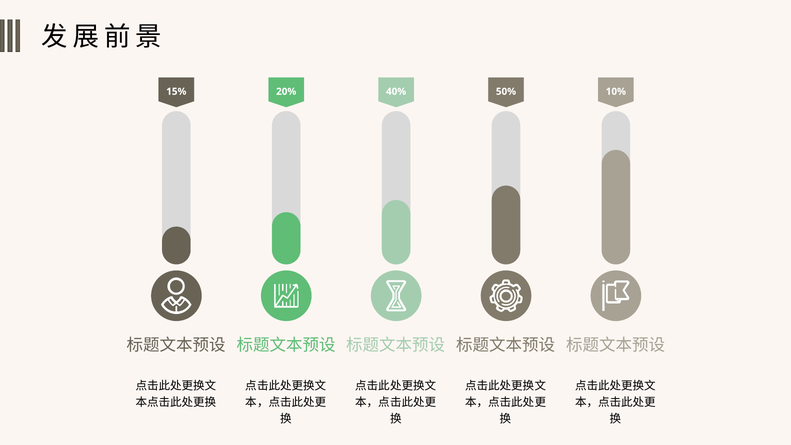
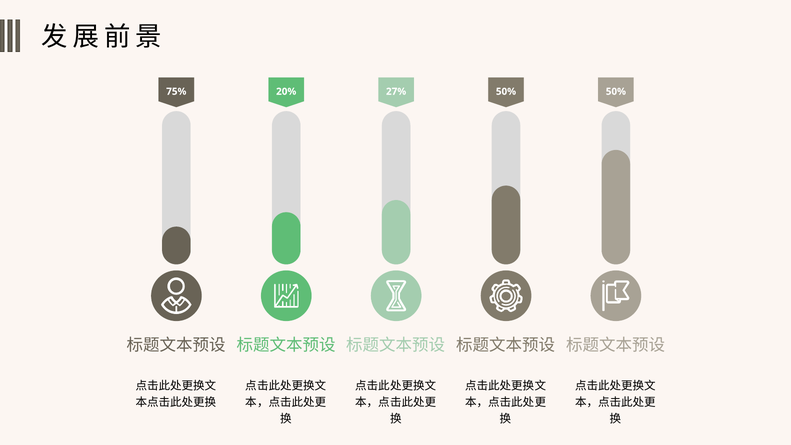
15%: 15% -> 75%
40%: 40% -> 27%
50% 10%: 10% -> 50%
